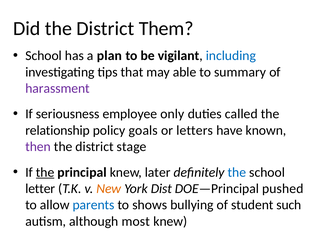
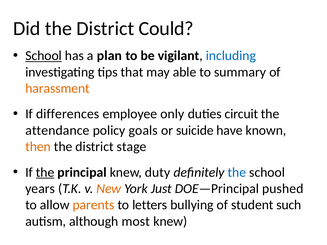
Them: Them -> Could
School at (44, 56) underline: none -> present
harassment colour: purple -> orange
seriousness: seriousness -> differences
called: called -> circuit
relationship: relationship -> attendance
letters: letters -> suicide
then colour: purple -> orange
later: later -> duty
letter: letter -> years
Dist: Dist -> Just
parents colour: blue -> orange
shows: shows -> letters
